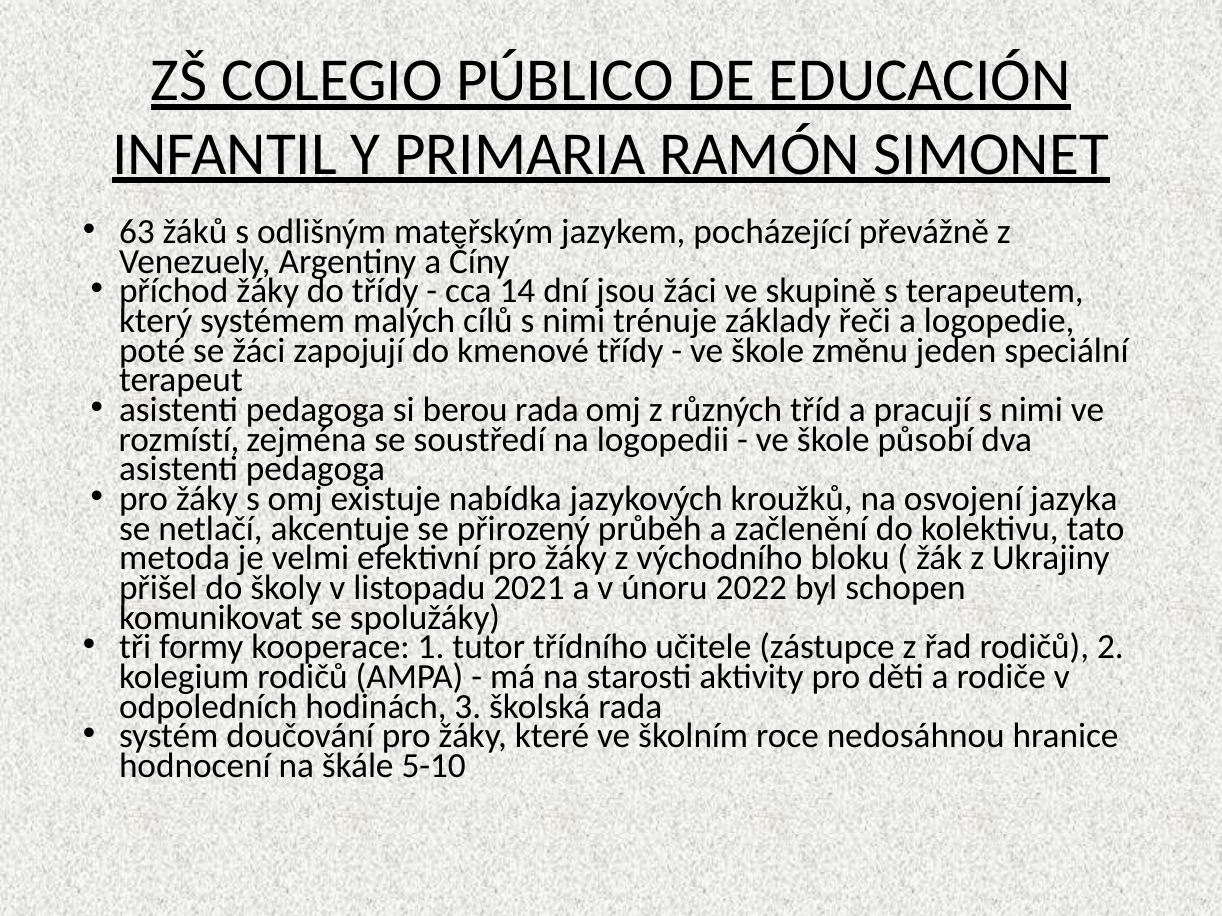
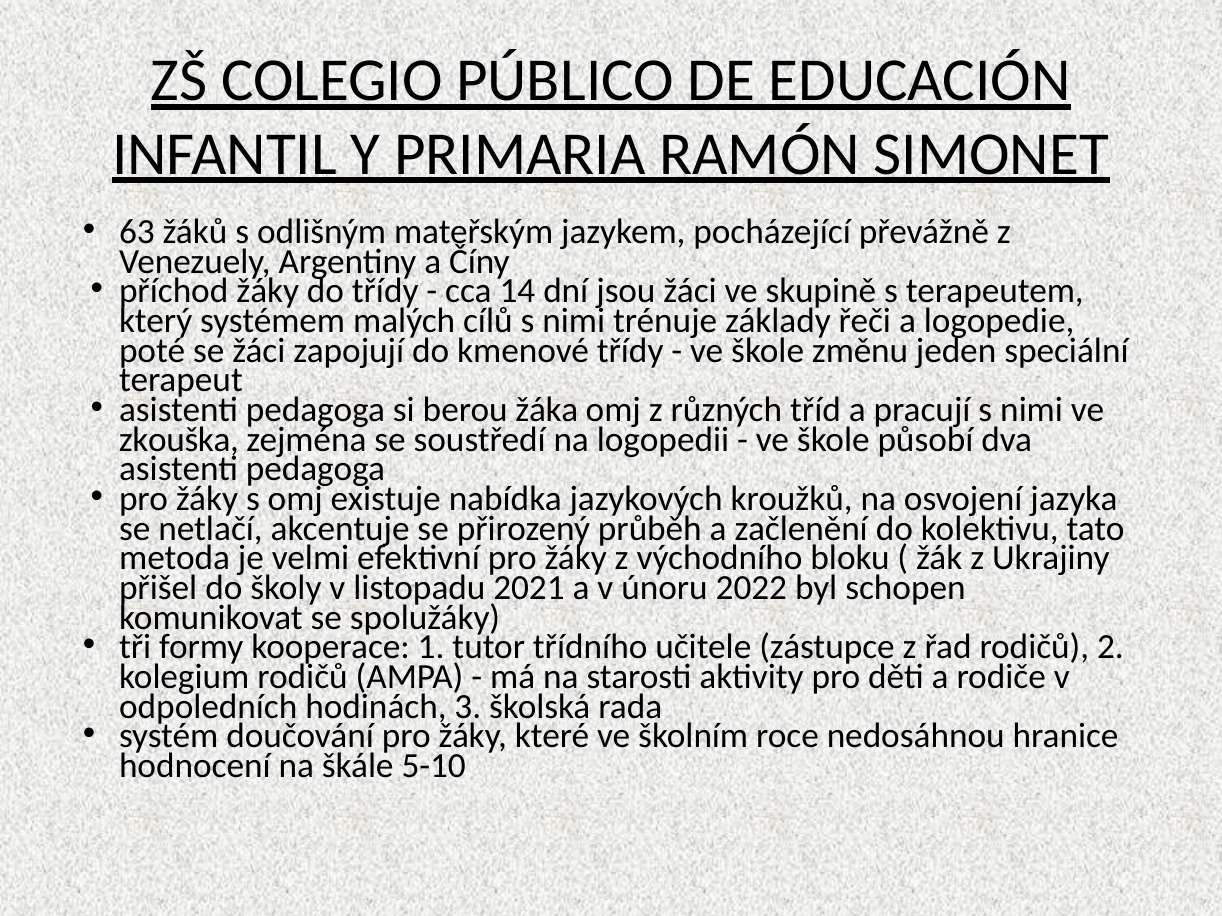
berou rada: rada -> žáka
rozmístí: rozmístí -> zkouška
